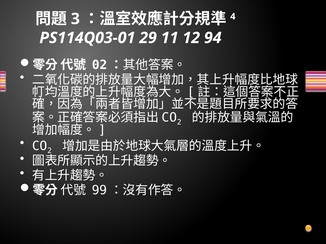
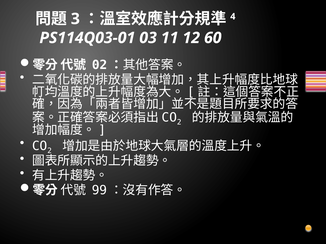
29: 29 -> 03
94: 94 -> 60
